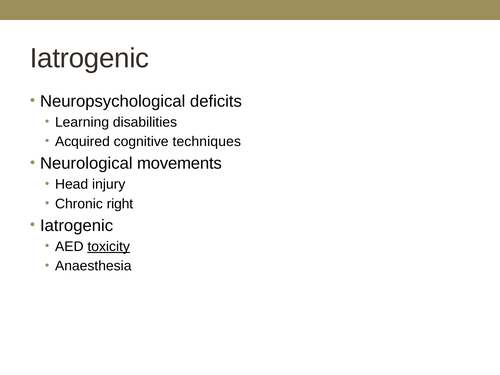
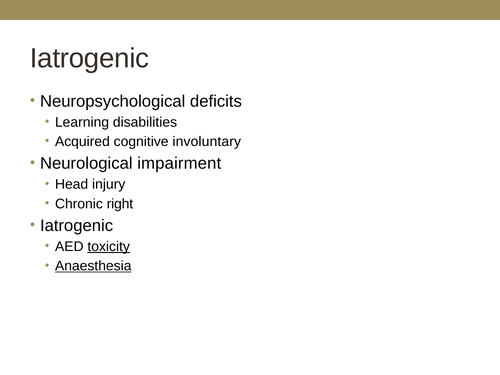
techniques: techniques -> involuntary
movements: movements -> impairment
Anaesthesia underline: none -> present
